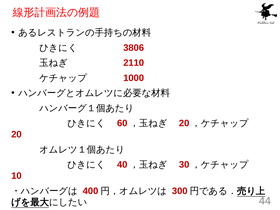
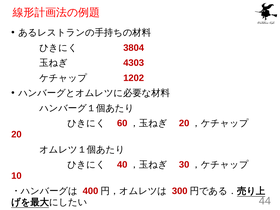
3806: 3806 -> 3804
2110: 2110 -> 4303
1000: 1000 -> 1202
